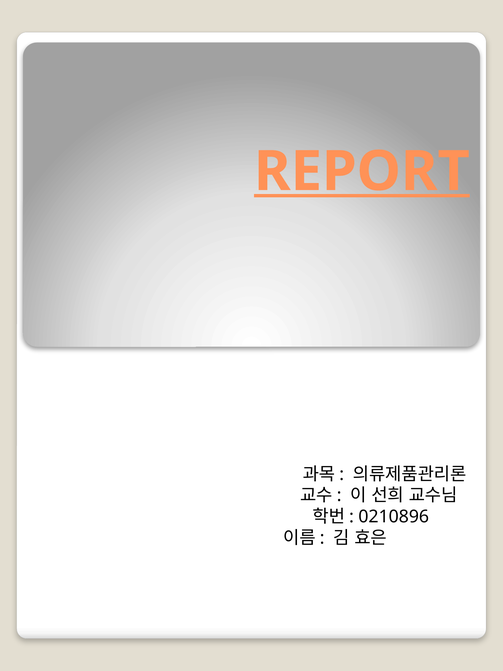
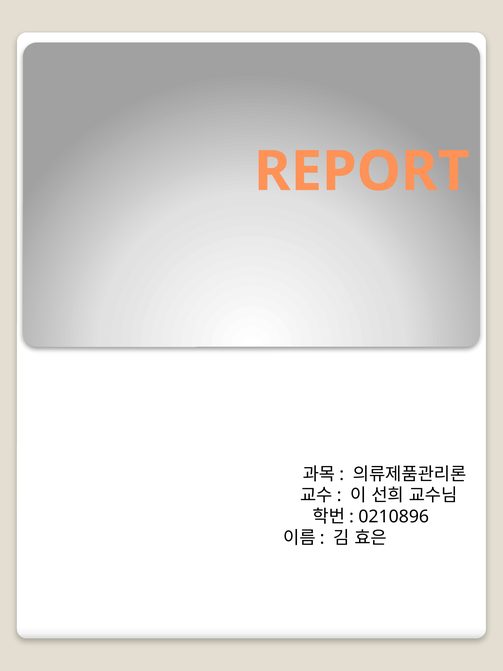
REPORT underline: present -> none
